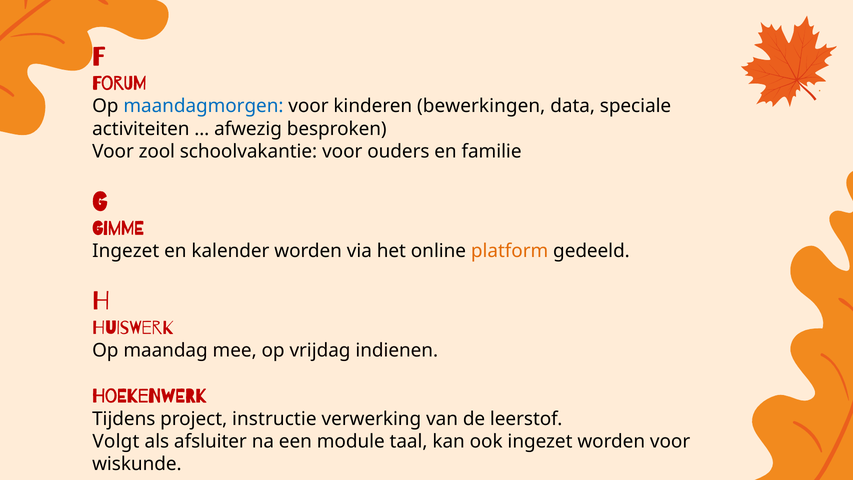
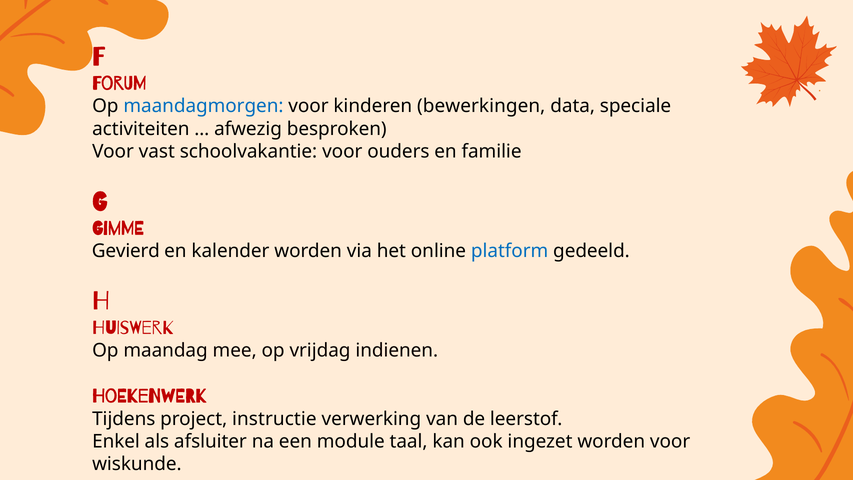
zool: zool -> vast
Ingezet at (126, 251): Ingezet -> Gevierd
platform colour: orange -> blue
Volgt: Volgt -> Enkel
